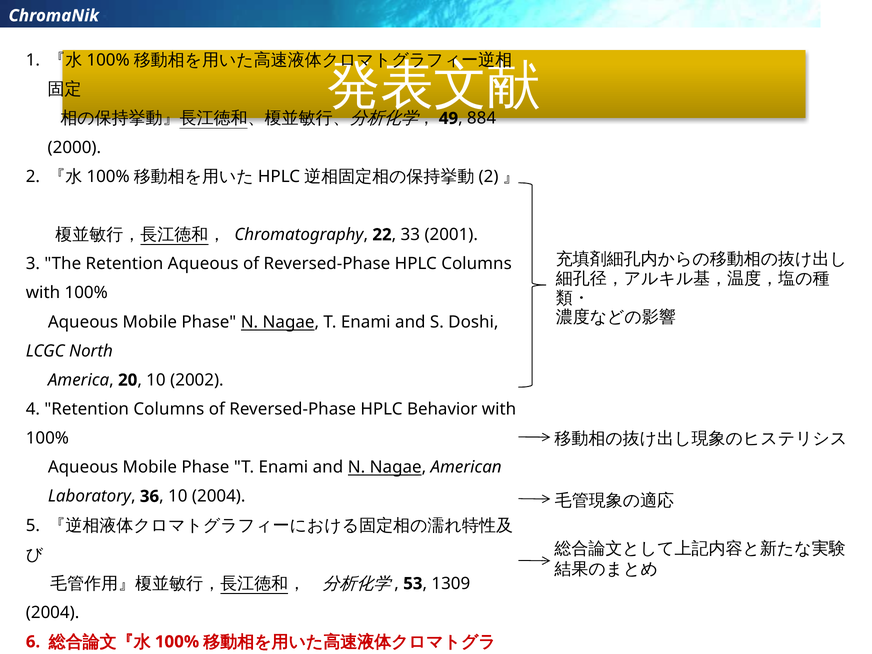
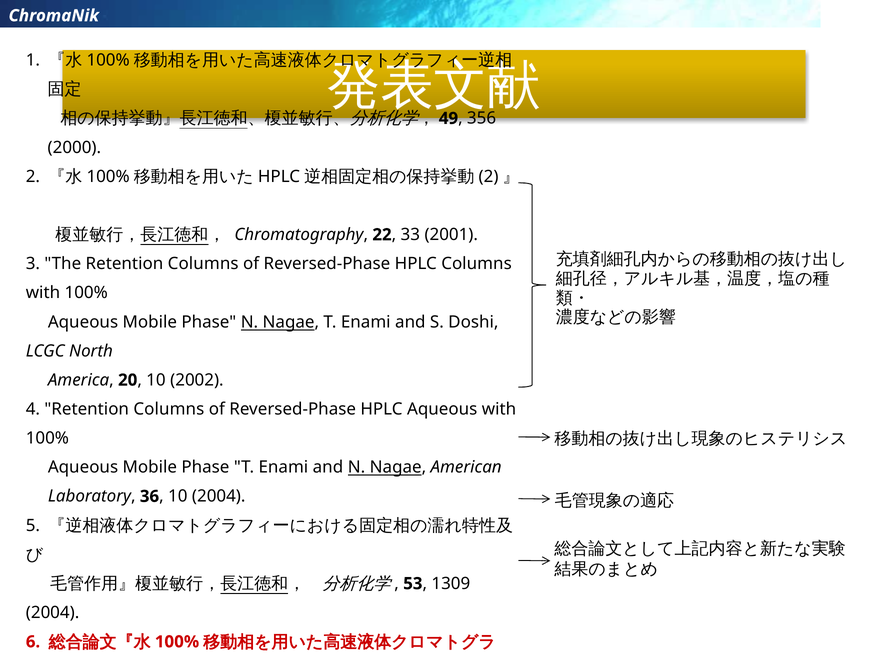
884: 884 -> 356
The Retention Aqueous: Aqueous -> Columns
HPLC Behavior: Behavior -> Aqueous
